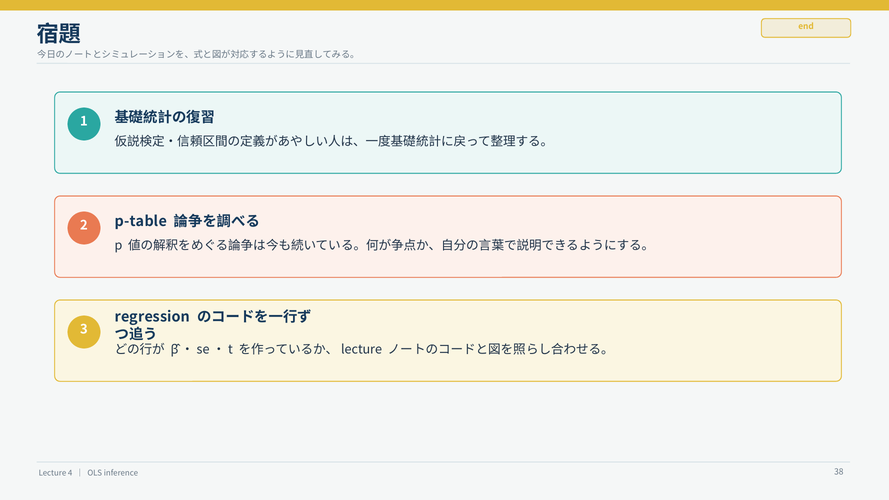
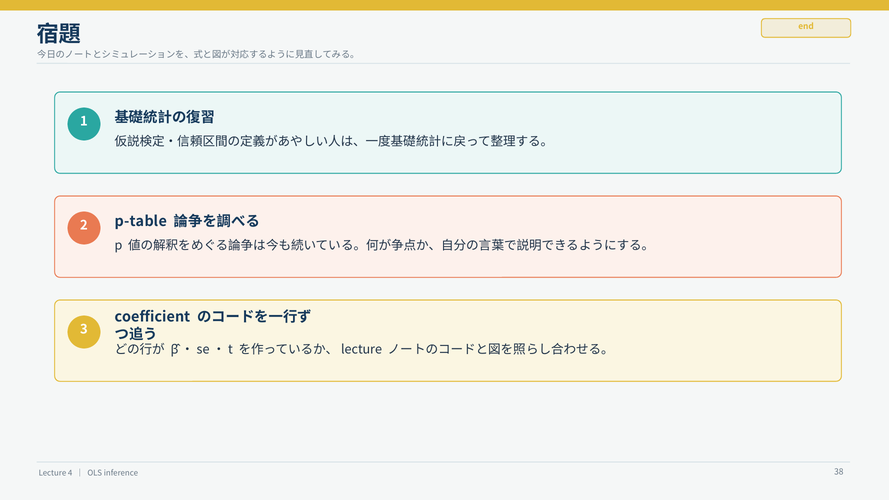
regression: regression -> coefficient
